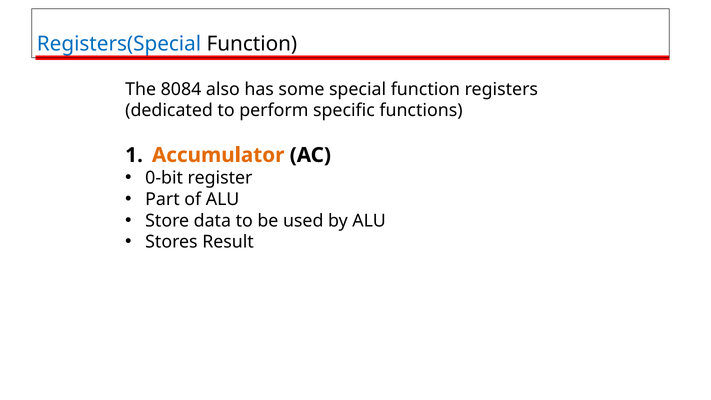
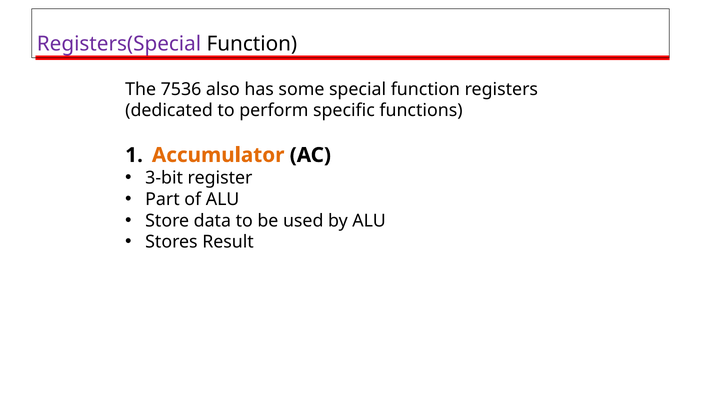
Registers(Special colour: blue -> purple
8084: 8084 -> 7536
0-bit: 0-bit -> 3-bit
